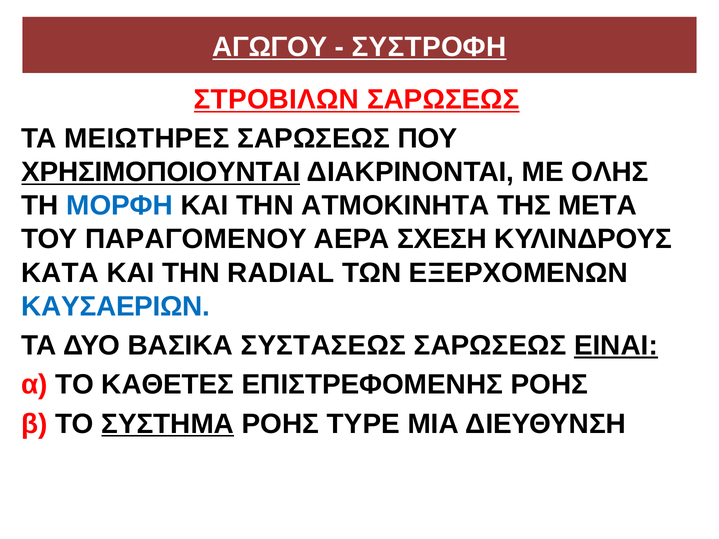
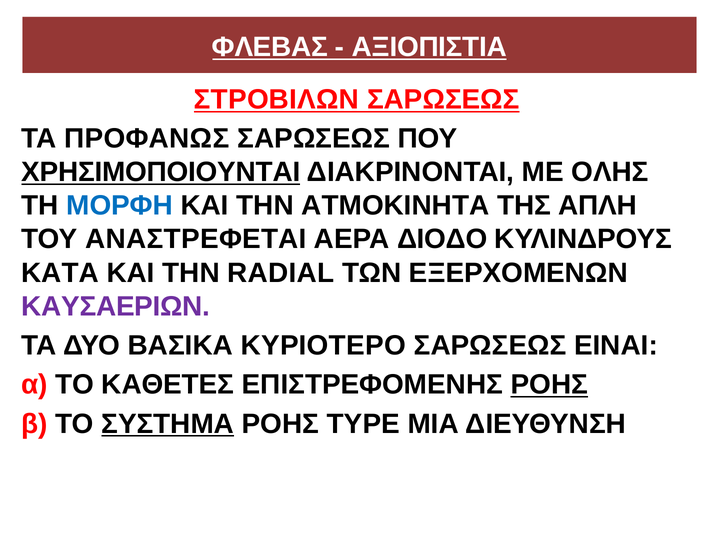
ΑΓΩΓΟΥ: ΑΓΩΓΟΥ -> ΦΛΕΒΑΣ
ΣΥΣΤΡΟΦΗ: ΣΥΣΤΡΟΦΗ -> ΑΞΙΟΠΙΣΤΙΑ
ΜΕΙΩΤΗΡΕΣ: ΜΕΙΩΤΗΡΕΣ -> ΠΡΟΦΑΝΩΣ
ΜΕΤΑ: ΜΕΤΑ -> ΑΠΛΗ
ΠΑΡΑΓΟΜΕΝΟΥ: ΠΑΡΑΓΟΜΕΝΟΥ -> ΑΝΑΣΤΡΕΦΕΤΑΙ
ΣΧΕΣΗ: ΣΧΕΣΗ -> ΔΙΟΔΟ
ΚΑΥΣΑΕΡΙΩΝ colour: blue -> purple
ΣΥΣΤΑΣΕΩΣ: ΣΥΣΤΑΣΕΩΣ -> ΚΥΡΙΟΤΕΡΟ
ΕΙΝΑΙ underline: present -> none
ΡΟΗΣ at (549, 385) underline: none -> present
